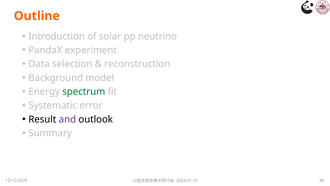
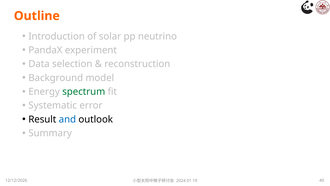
and colour: purple -> blue
